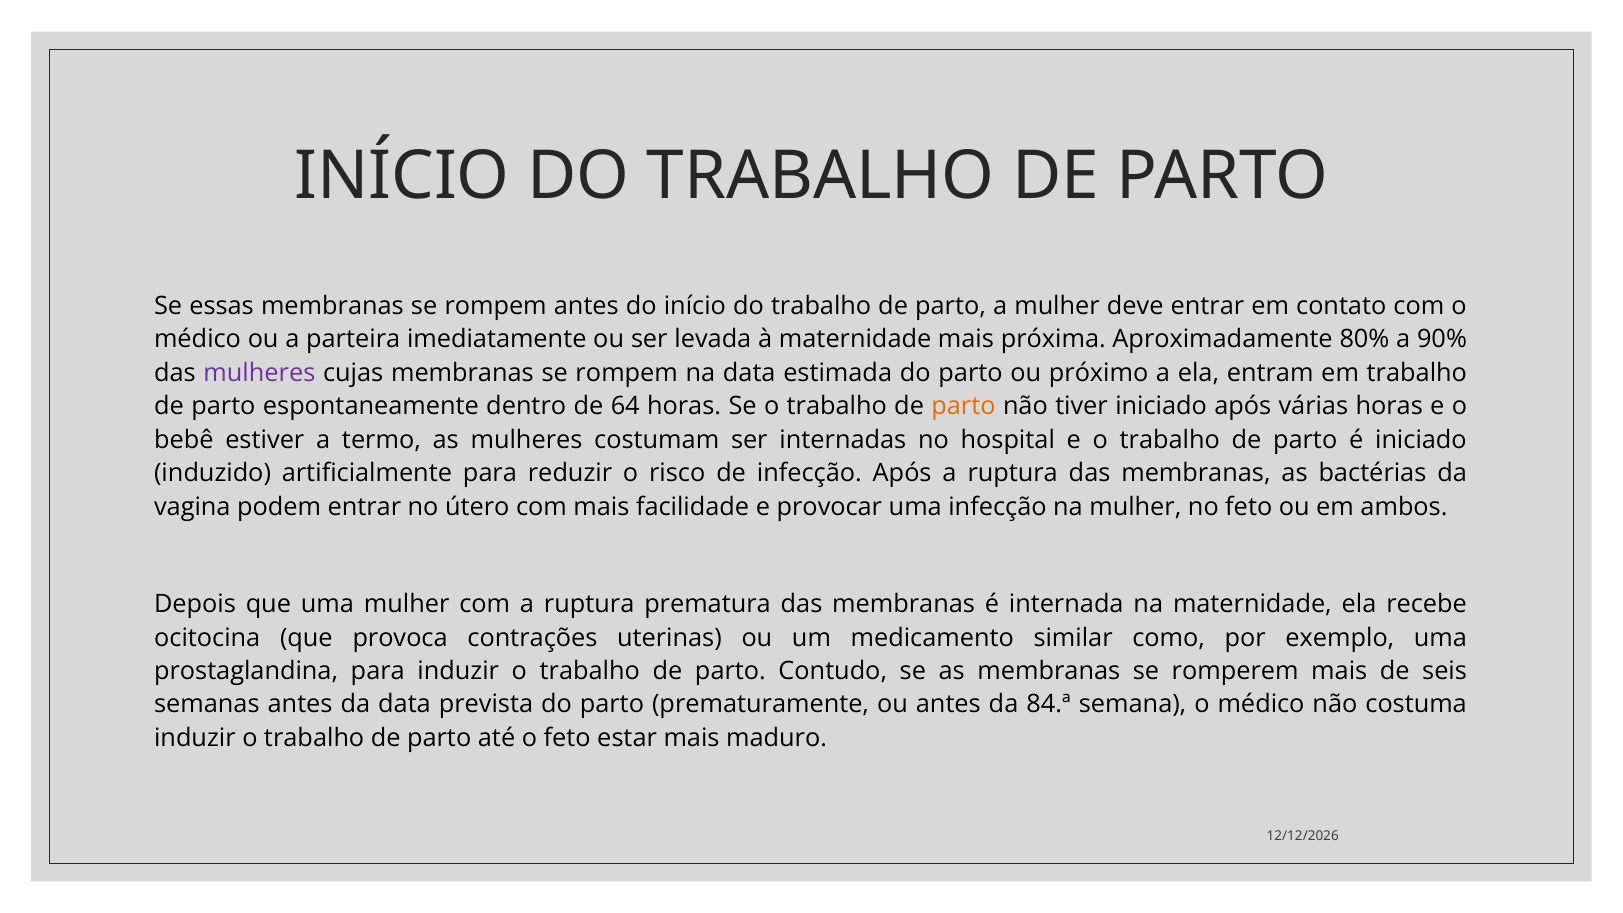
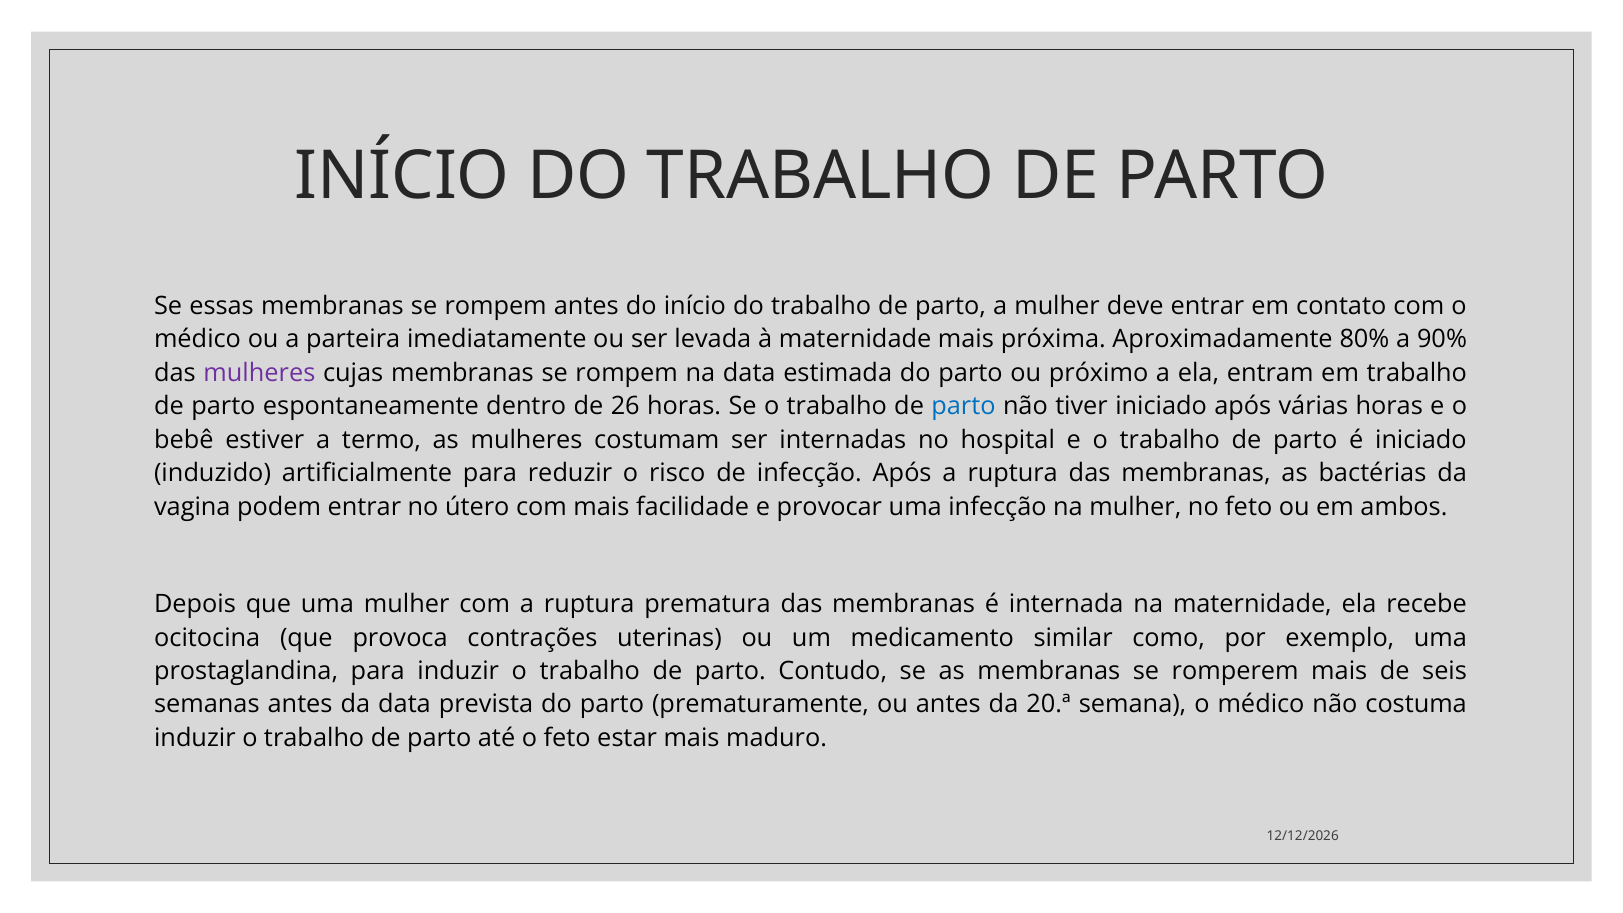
64: 64 -> 26
parto at (963, 406) colour: orange -> blue
84.ª: 84.ª -> 20.ª
